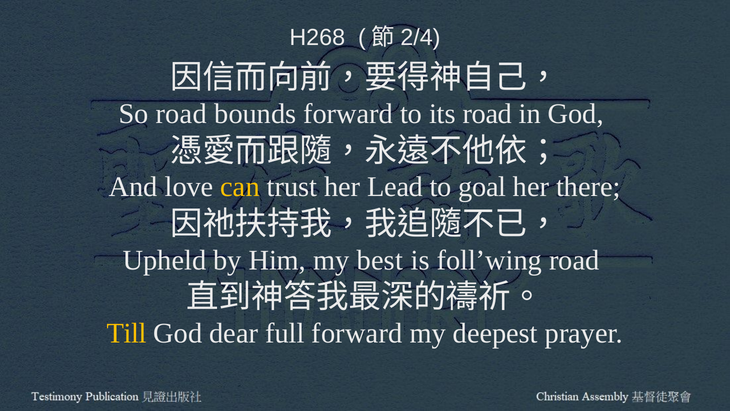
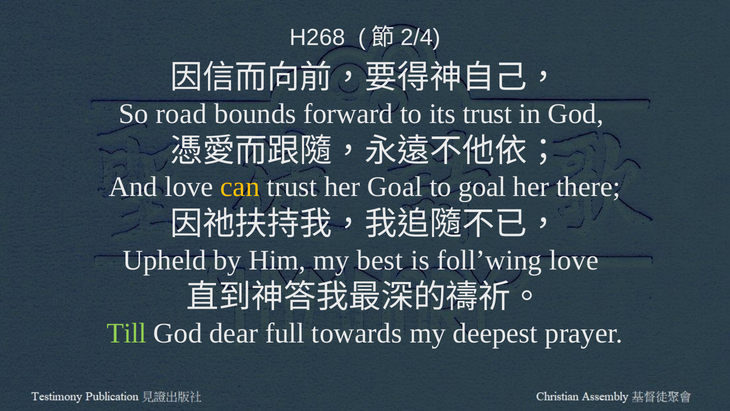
its road: road -> trust
her Lead: Lead -> Goal
foll’wing road: road -> love
Till colour: yellow -> light green
full forward: forward -> towards
